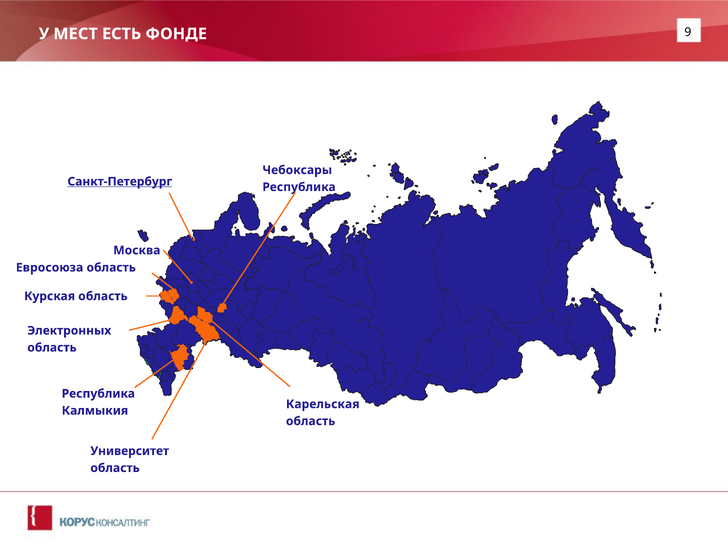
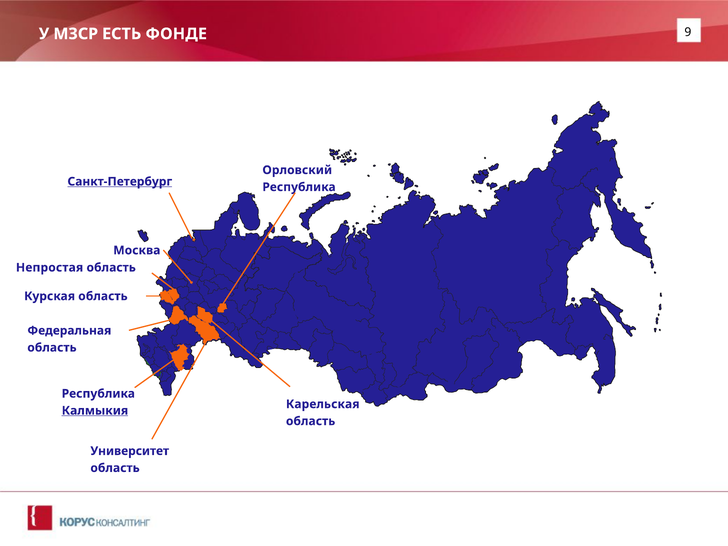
МЕСТ: МЕСТ -> МЗСР
Чебоксары: Чебоксары -> Орловский
Евросоюза: Евросоюза -> Непростая
Электронных: Электронных -> Федеральная
Калмыкия underline: none -> present
